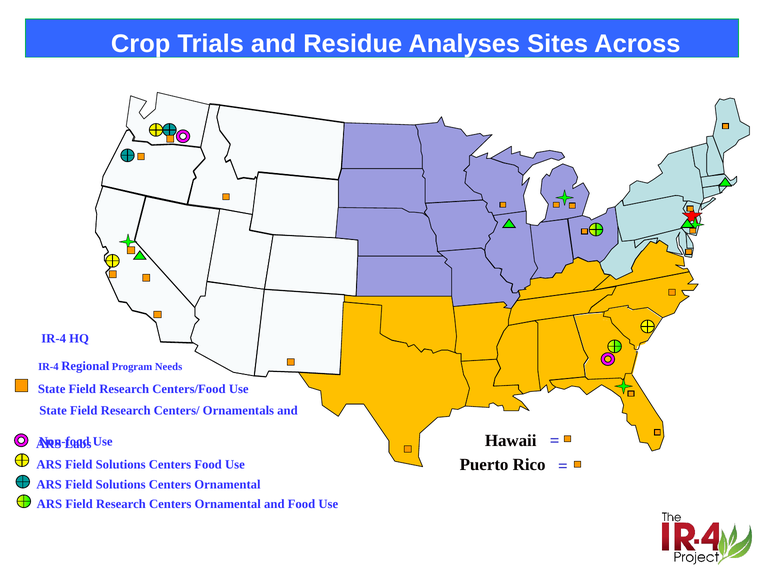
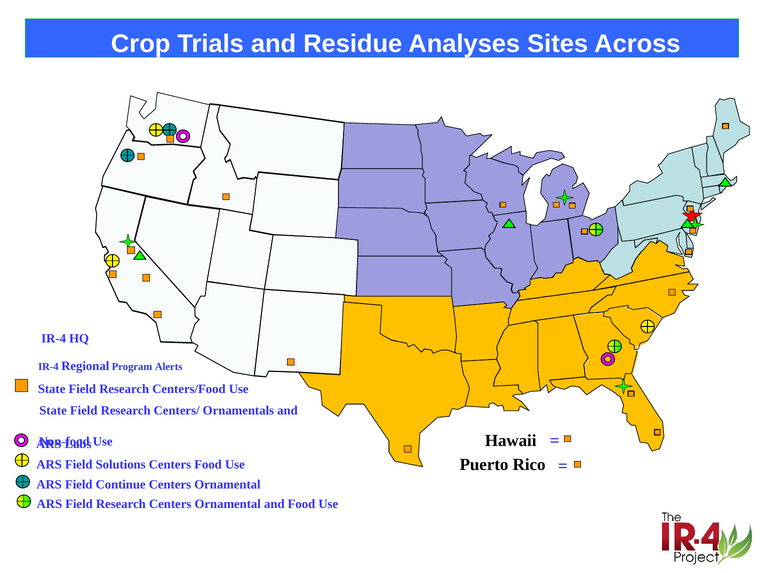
Needs: Needs -> Alerts
Solutions at (121, 484): Solutions -> Continue
